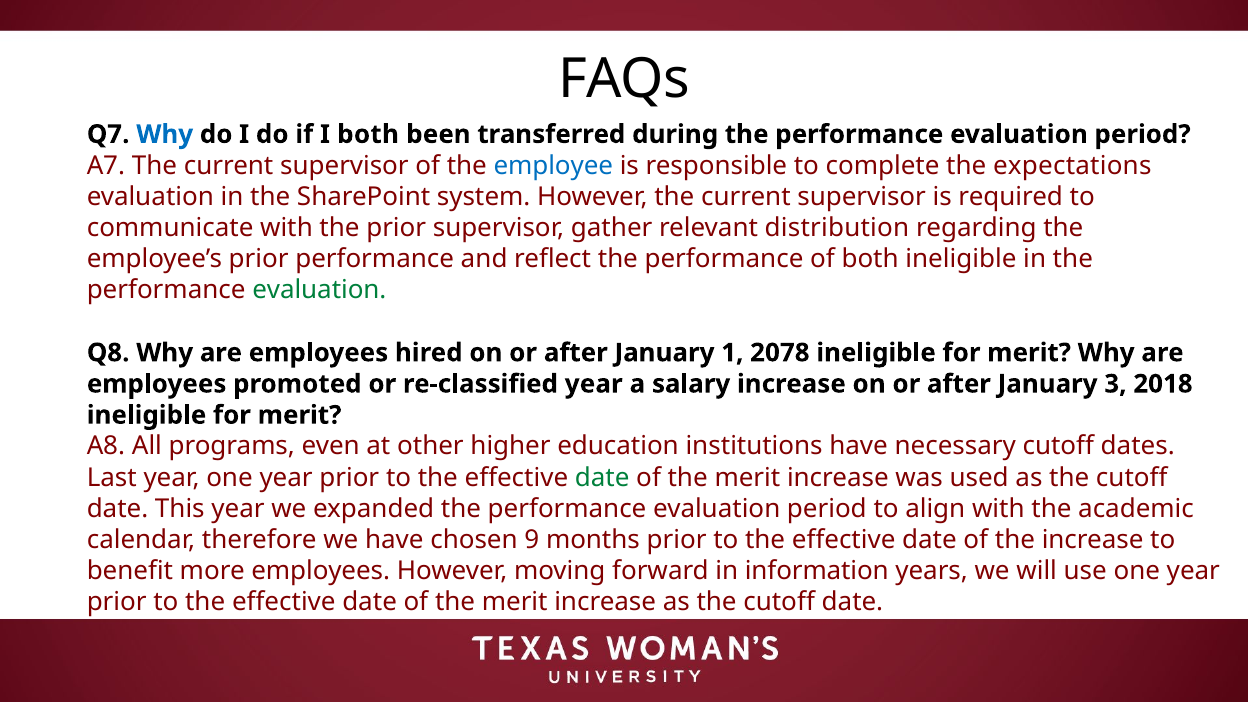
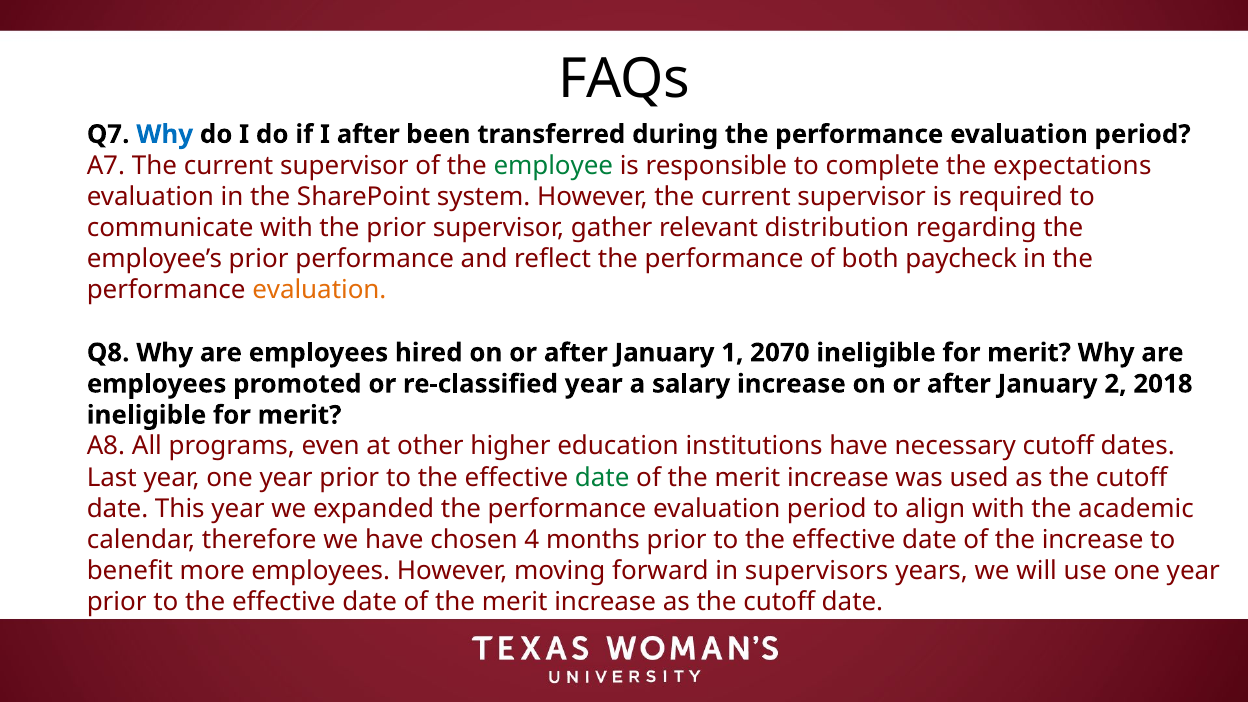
I both: both -> after
employee colour: blue -> green
both ineligible: ineligible -> paycheck
evaluation at (319, 290) colour: green -> orange
2078: 2078 -> 2070
3: 3 -> 2
9: 9 -> 4
information: information -> supervisors
